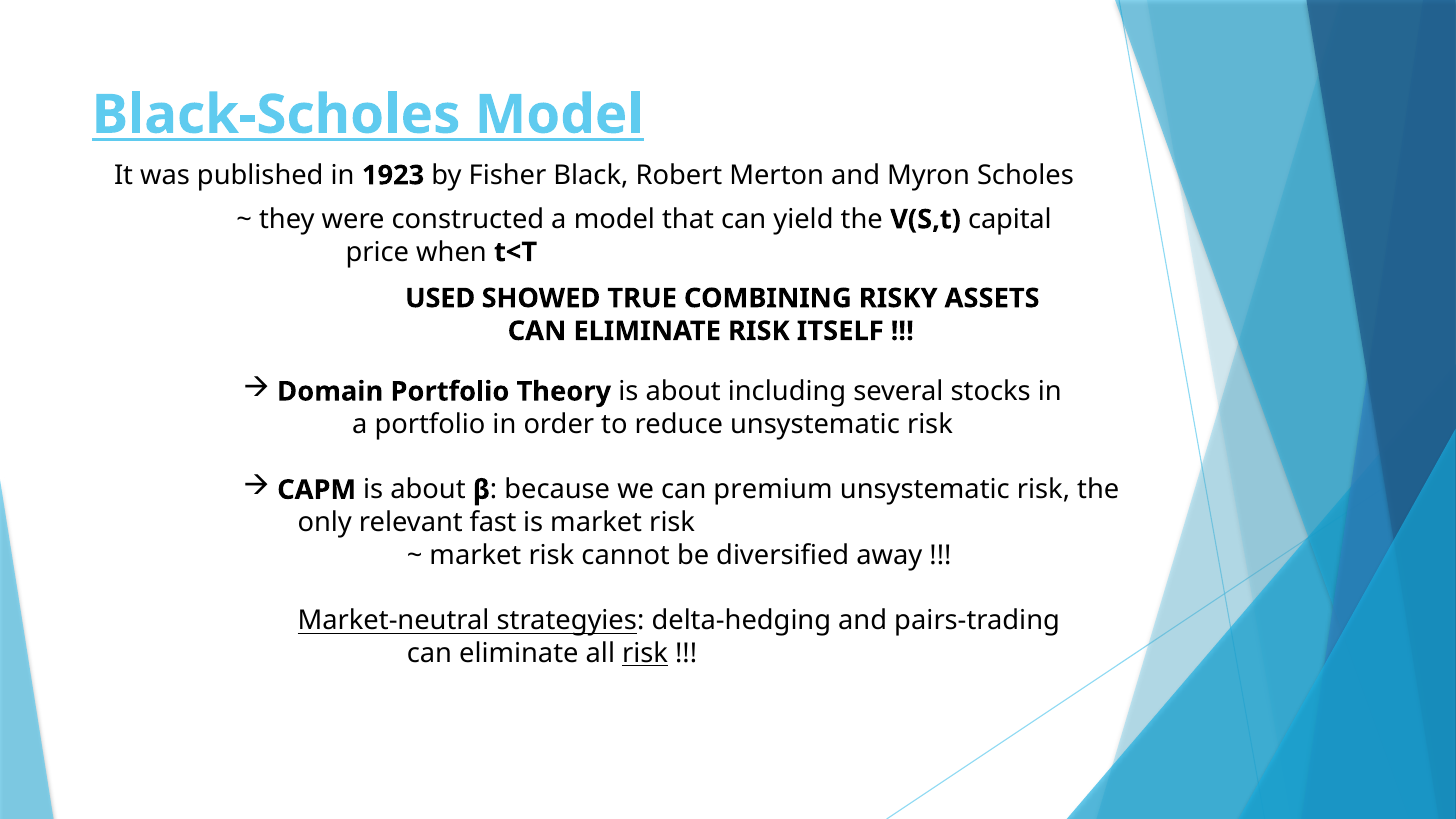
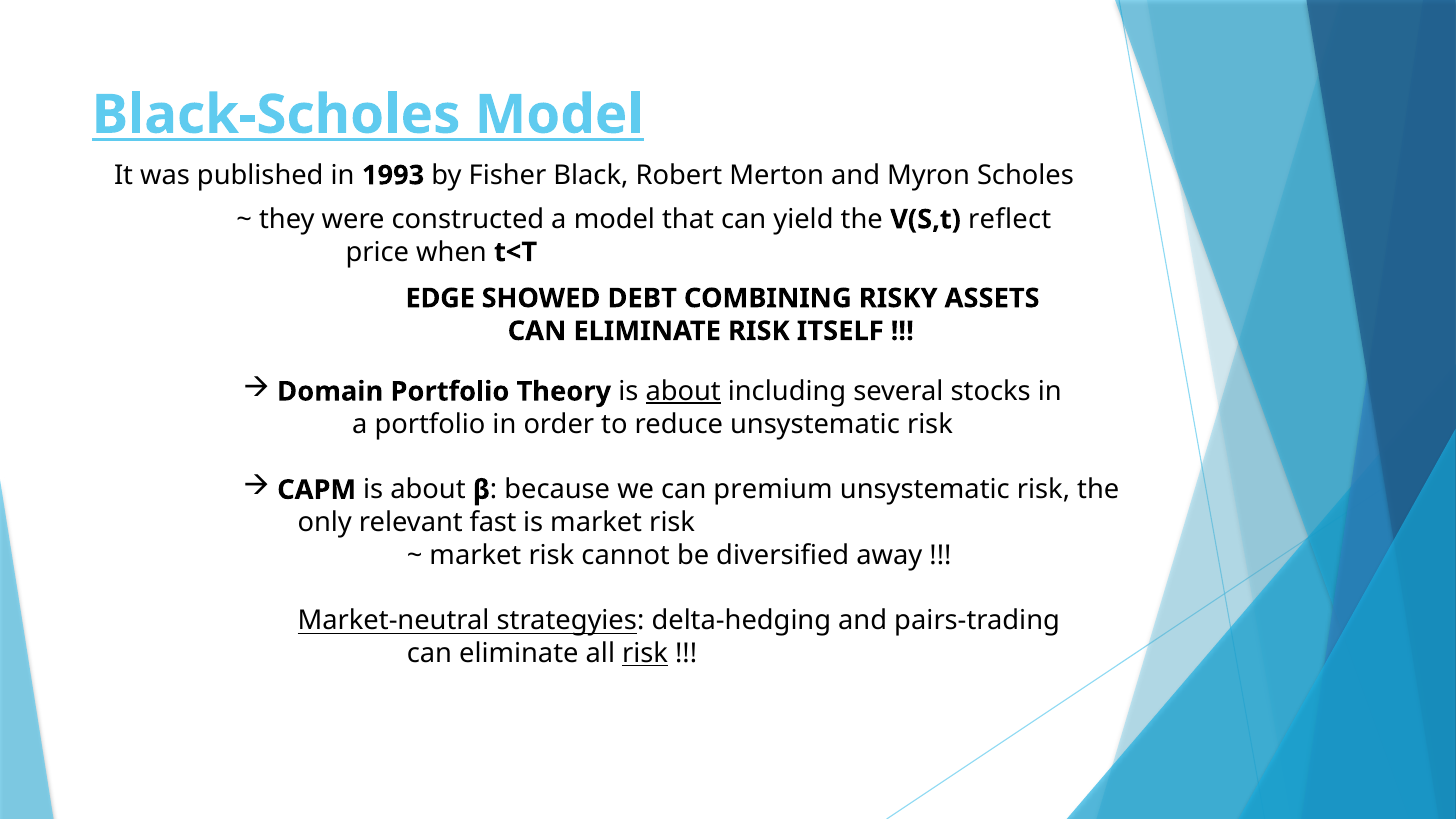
1923: 1923 -> 1993
capital: capital -> reflect
USED: USED -> EDGE
TRUE: TRUE -> DEBT
about at (683, 392) underline: none -> present
